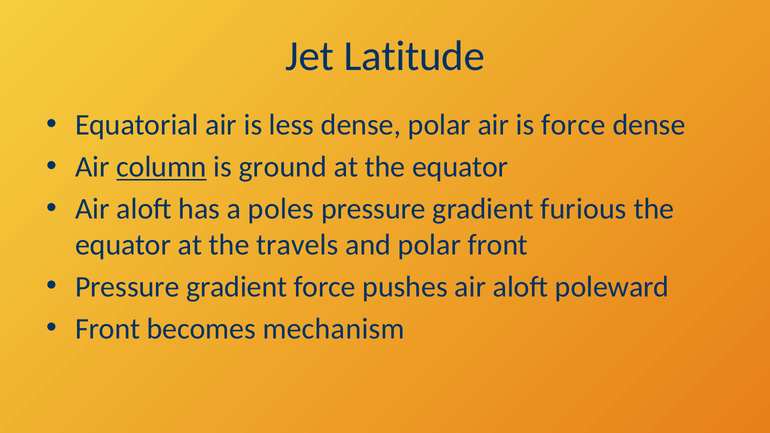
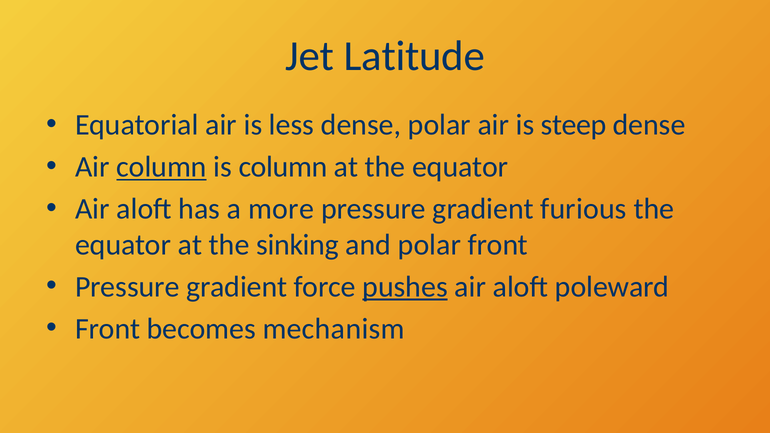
is force: force -> steep
is ground: ground -> column
poles: poles -> more
travels: travels -> sinking
pushes underline: none -> present
